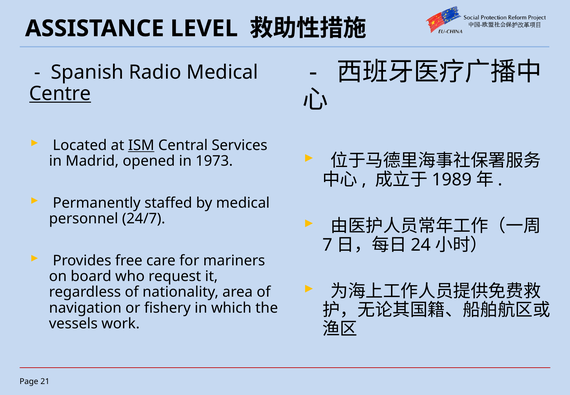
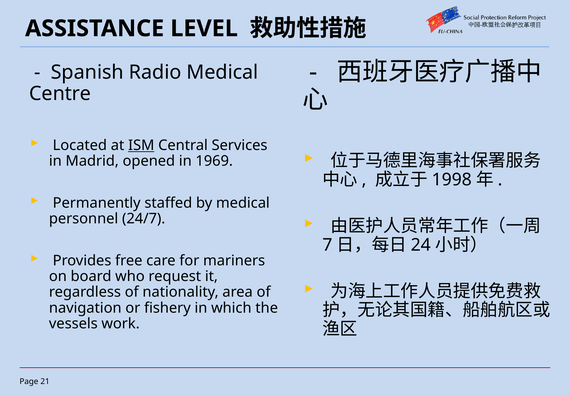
Centre underline: present -> none
1973: 1973 -> 1969
1989: 1989 -> 1998
